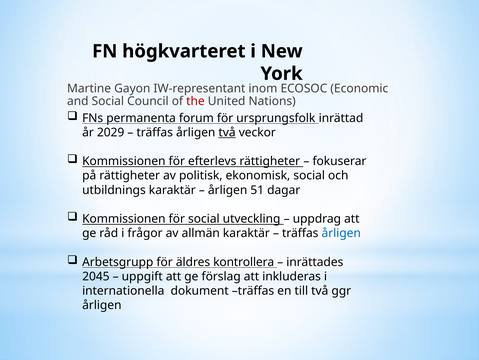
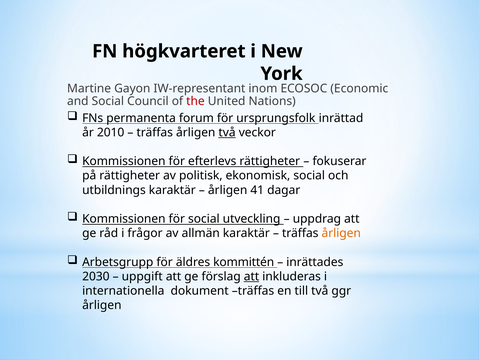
2029: 2029 -> 2010
51: 51 -> 41
årligen at (341, 233) colour: blue -> orange
kontrollera: kontrollera -> kommittén
2045: 2045 -> 2030
att at (251, 276) underline: none -> present
